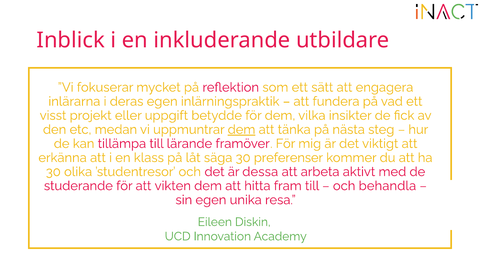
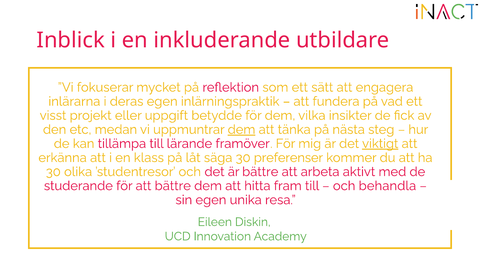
viktigt underline: none -> present
är dessa: dessa -> bättre
att vikten: vikten -> bättre
